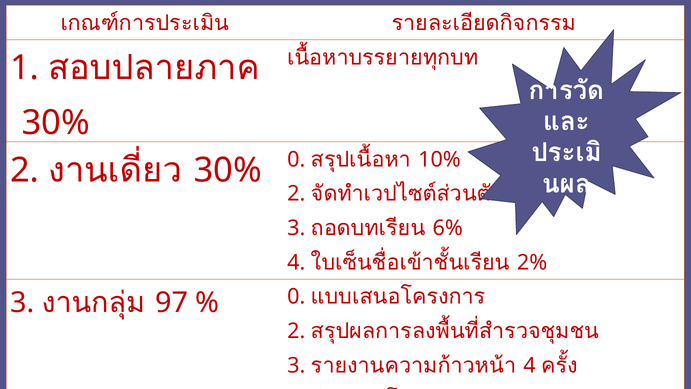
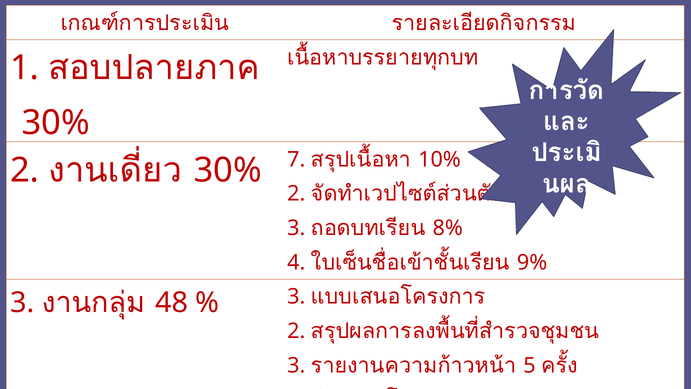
30% 0: 0 -> 7
6%: 6% -> 8%
2%: 2% -> 9%
97: 97 -> 48
0 at (296, 297): 0 -> 3
4 at (530, 365): 4 -> 5
